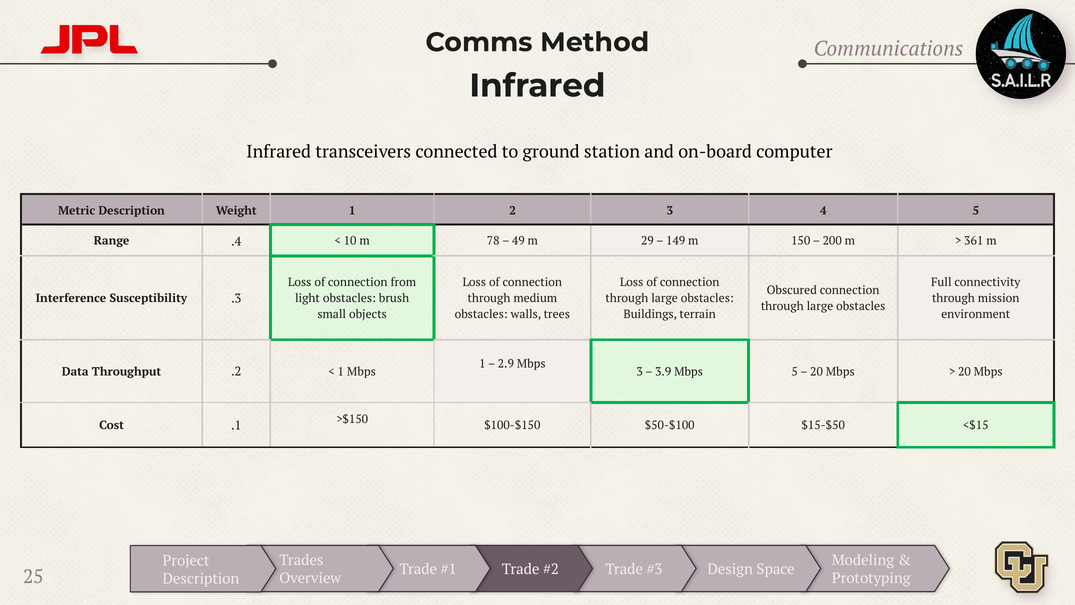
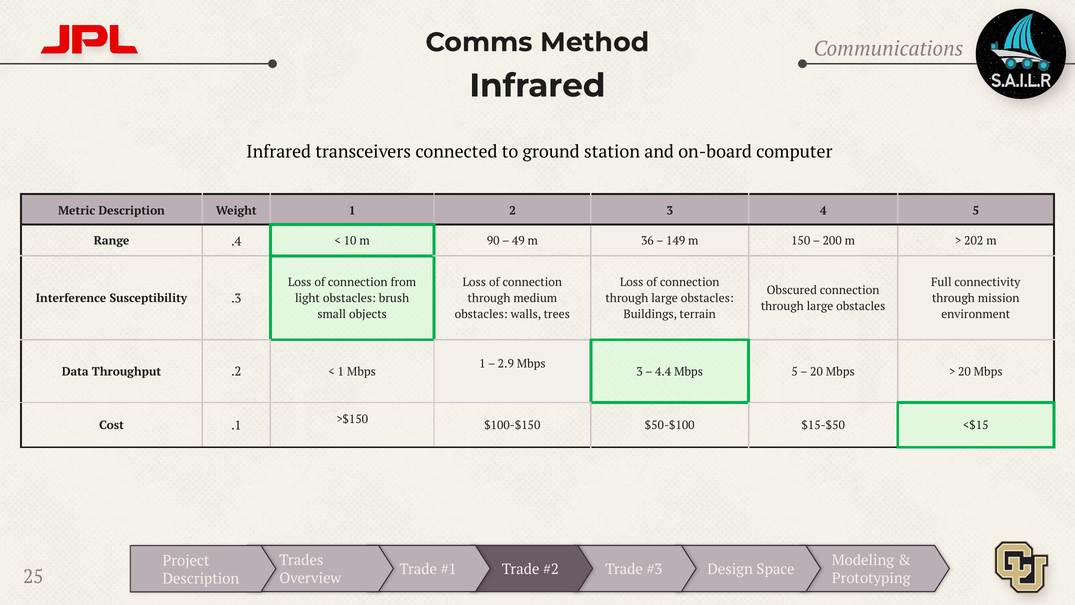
78: 78 -> 90
29: 29 -> 36
361: 361 -> 202
3.9: 3.9 -> 4.4
